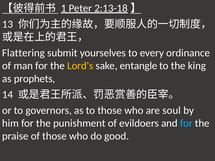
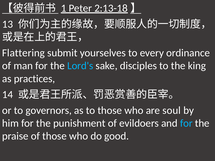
Lord's colour: yellow -> light blue
entangle: entangle -> disciples
prophets: prophets -> practices
